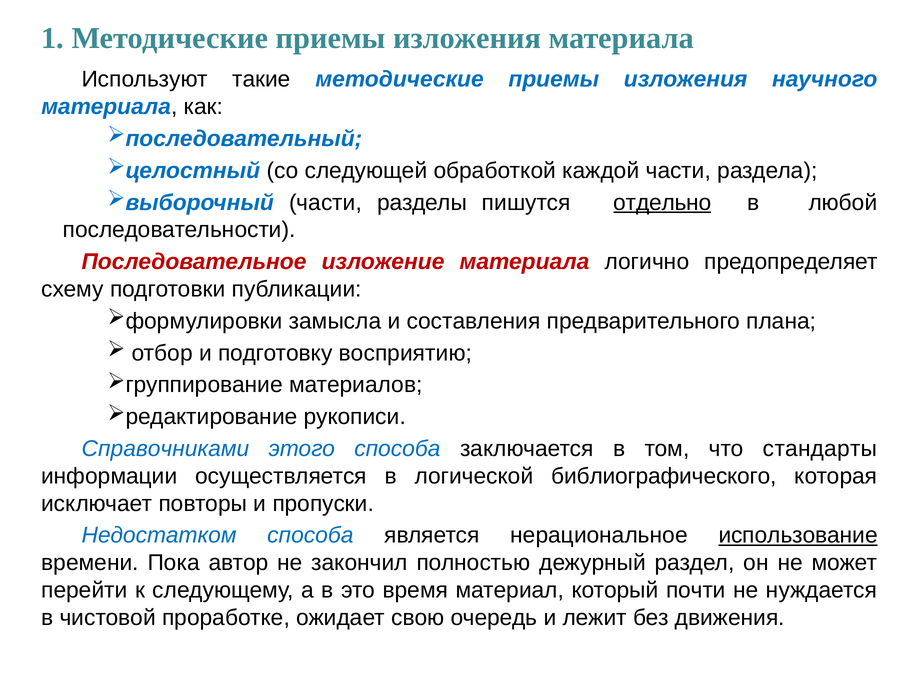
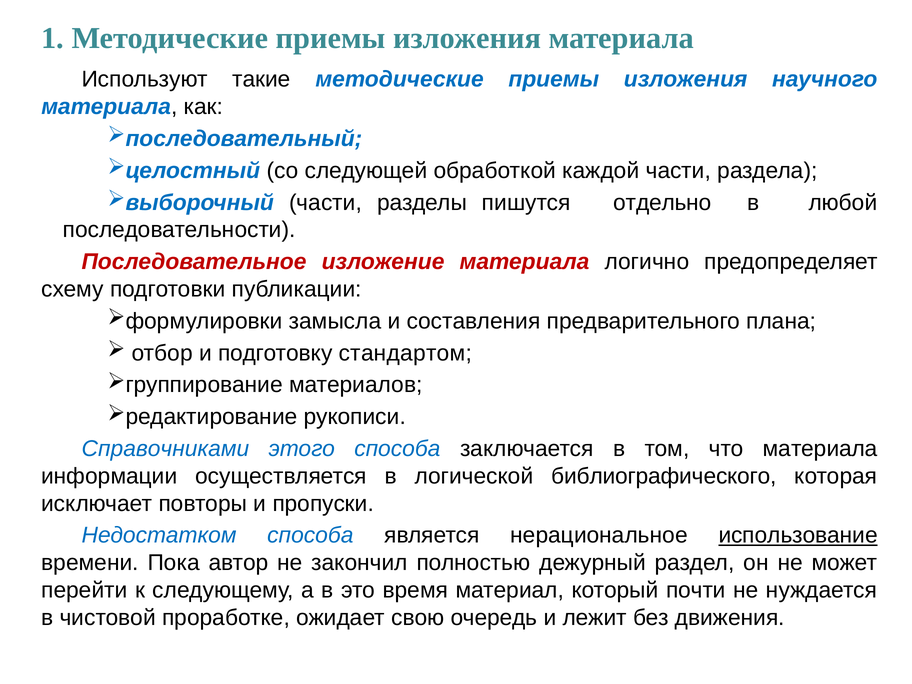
отдельно underline: present -> none
восприятию: восприятию -> стандартом
что стандарты: стандарты -> материала
